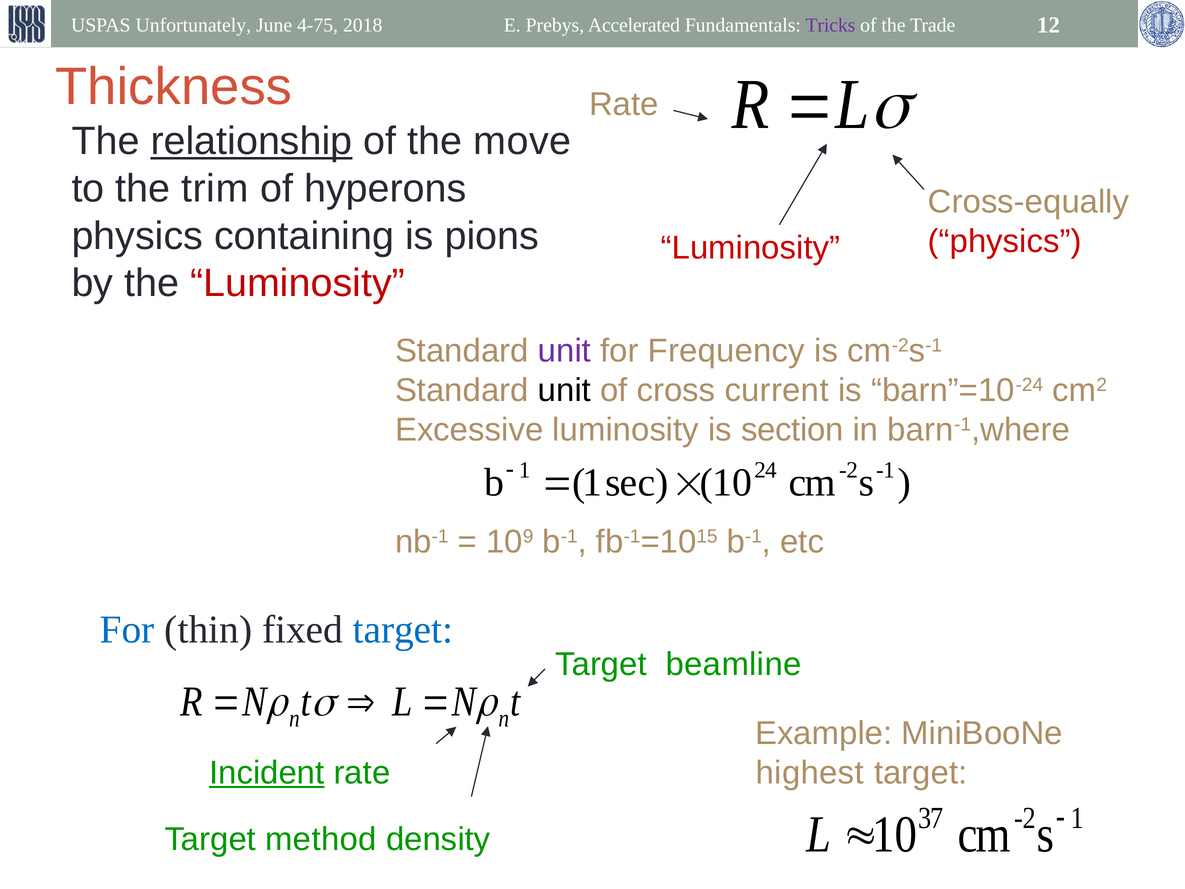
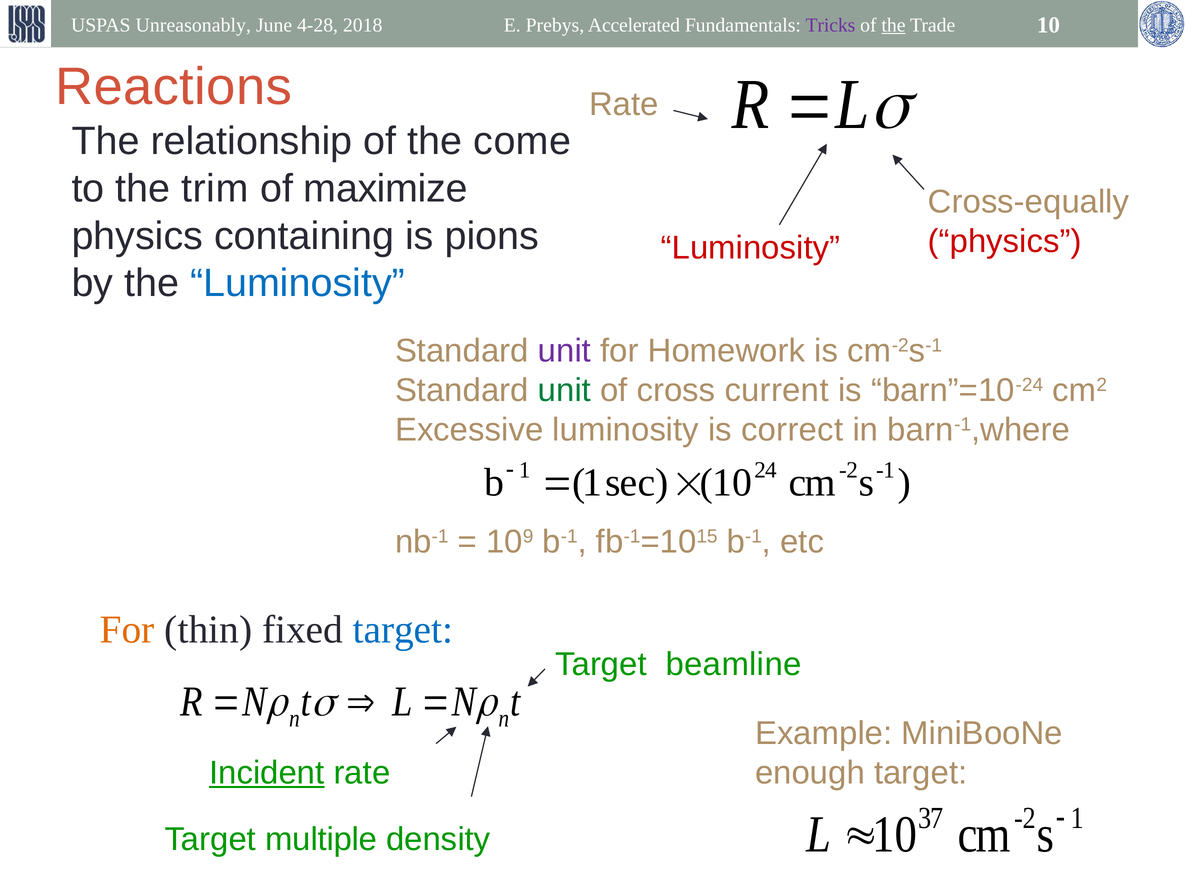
Unfortunately: Unfortunately -> Unreasonably
4-75: 4-75 -> 4-28
the at (893, 25) underline: none -> present
Trade 12: 12 -> 10
Thickness: Thickness -> Reactions
relationship underline: present -> none
move: move -> come
hyperons: hyperons -> maximize
Luminosity at (297, 283) colour: red -> blue
Frequency: Frequency -> Homework
unit at (564, 390) colour: black -> green
section: section -> correct
For at (127, 630) colour: blue -> orange
highest: highest -> enough
method: method -> multiple
